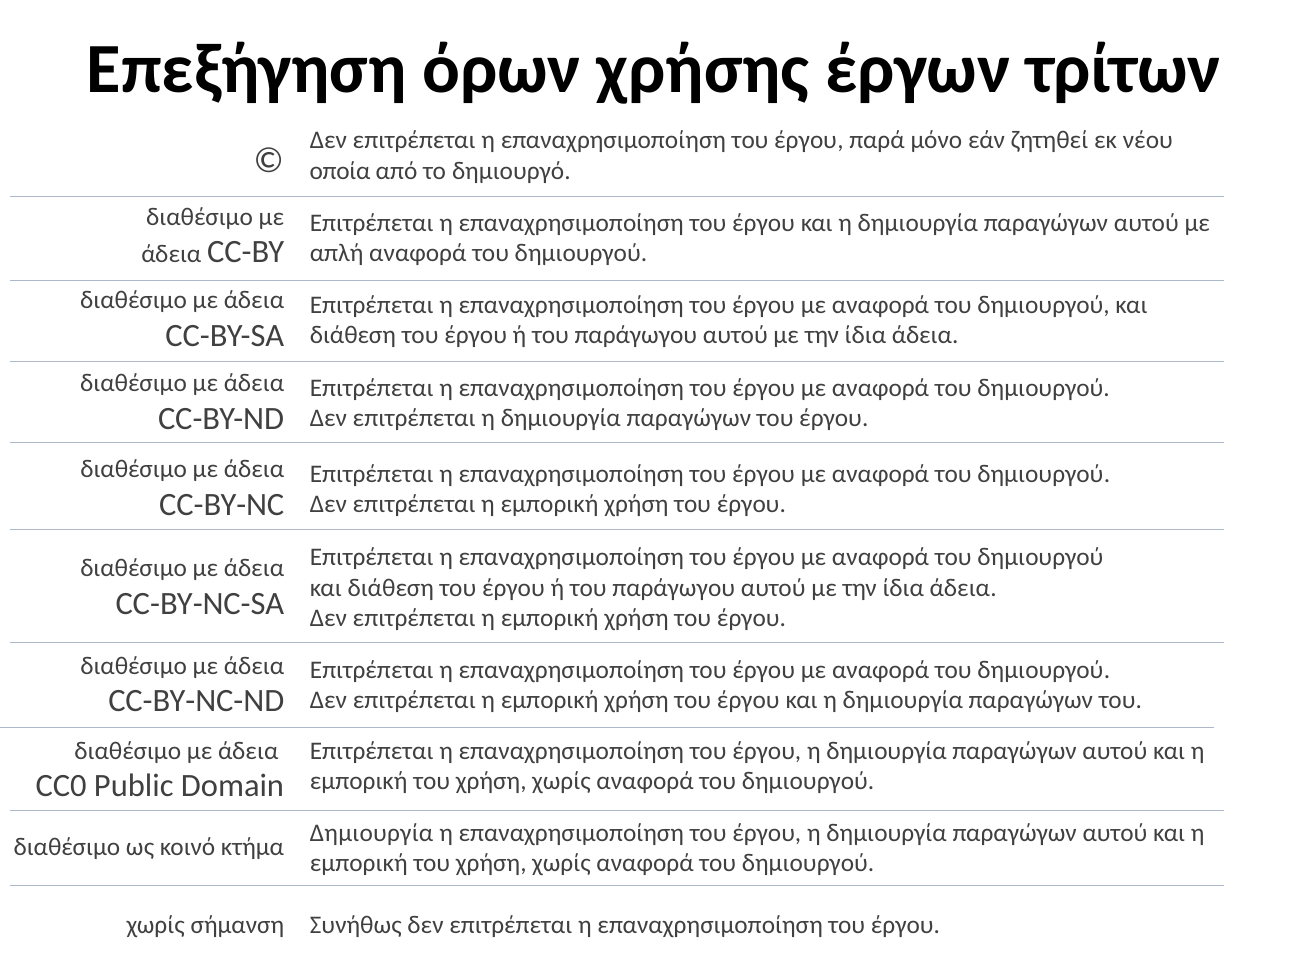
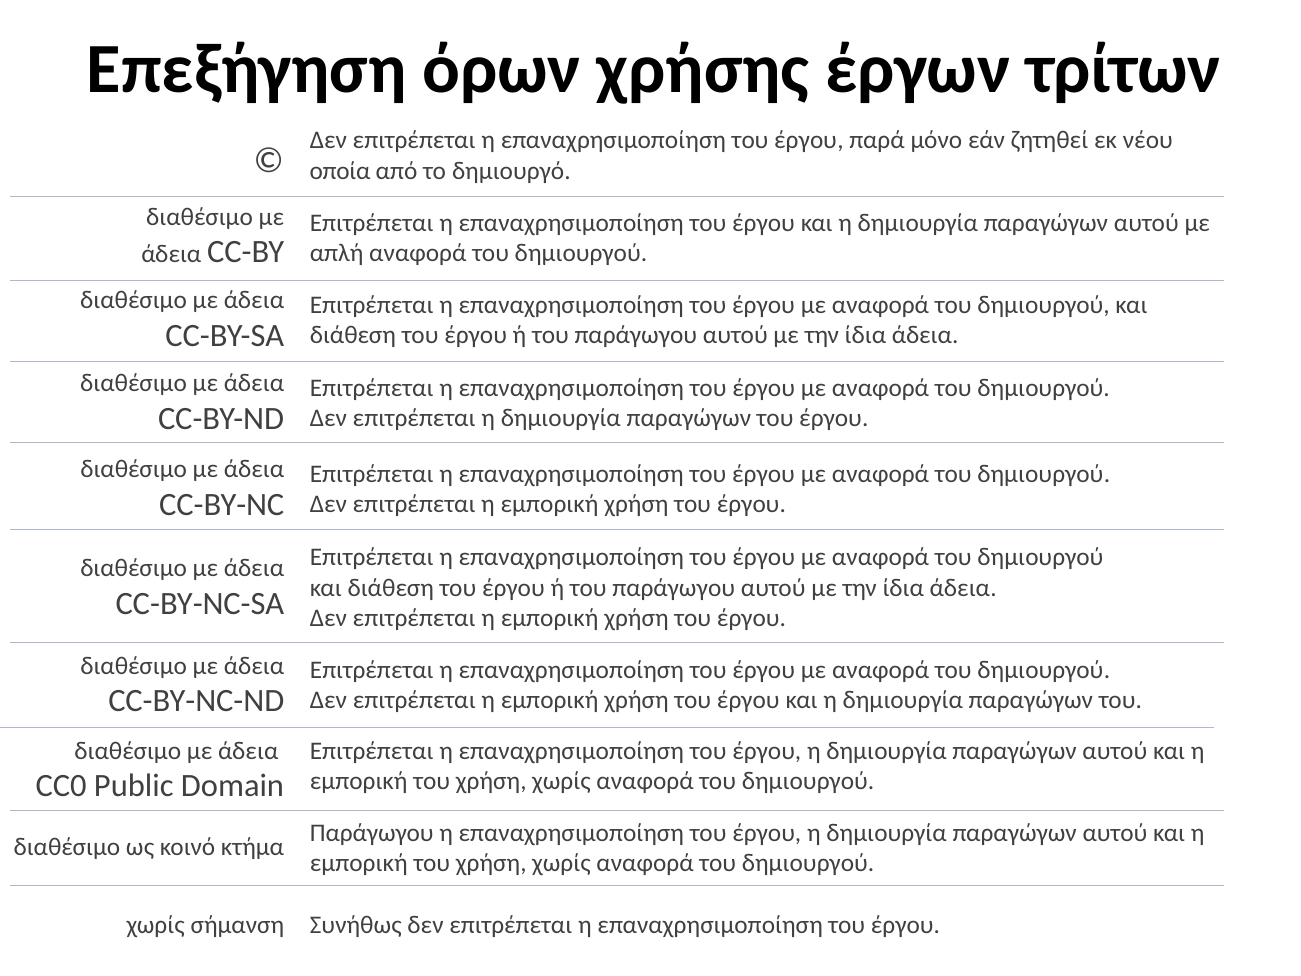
Δημιουργία at (372, 833): Δημιουργία -> Παράγωγου
